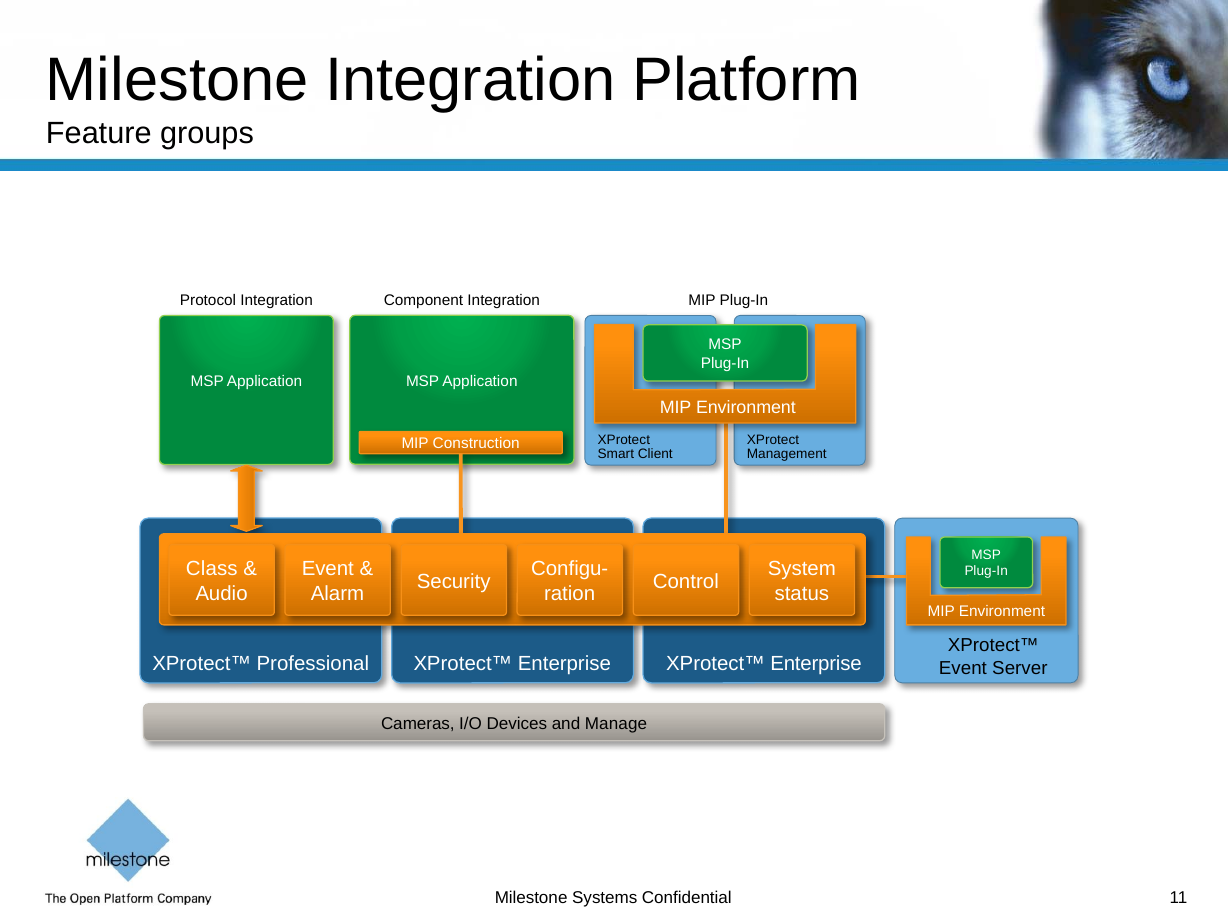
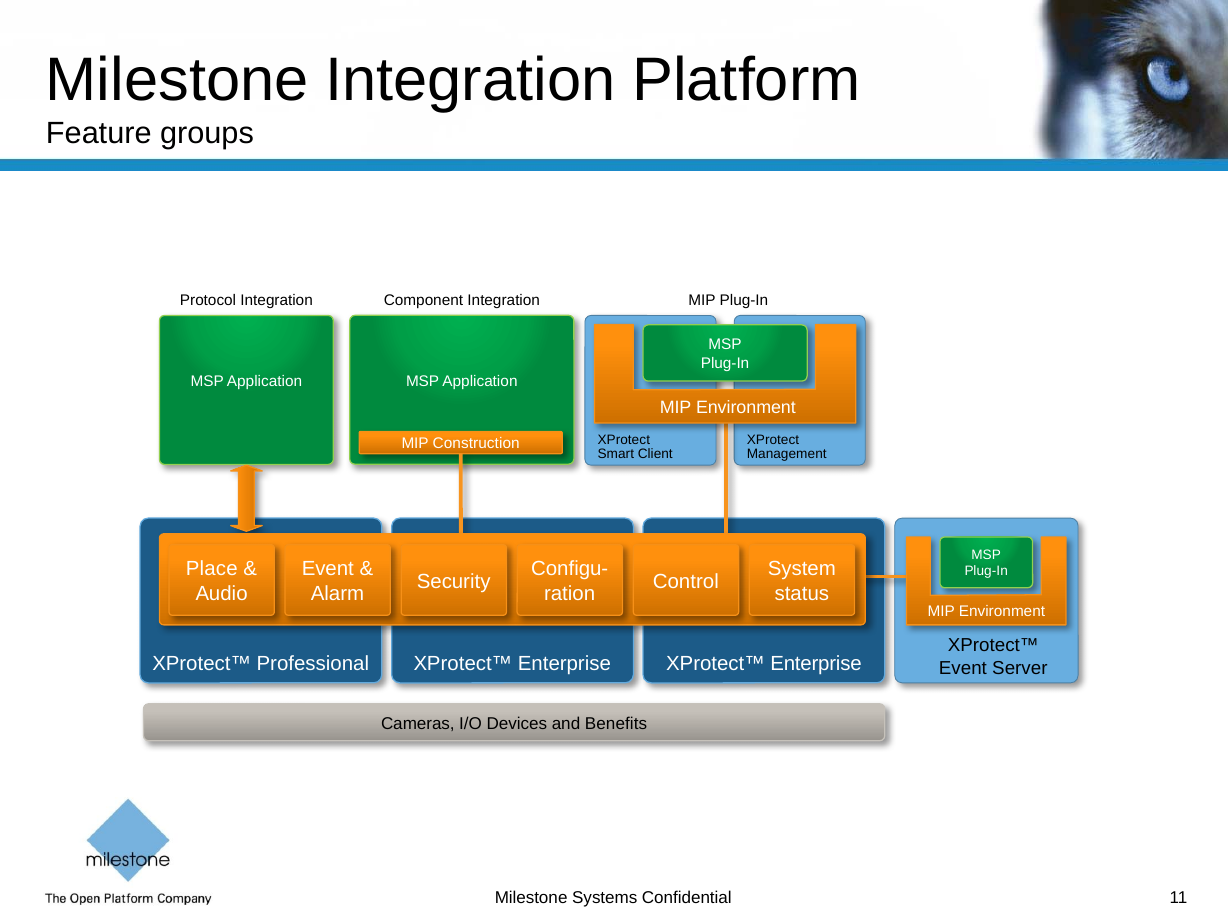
Class: Class -> Place
Manage: Manage -> Benefits
